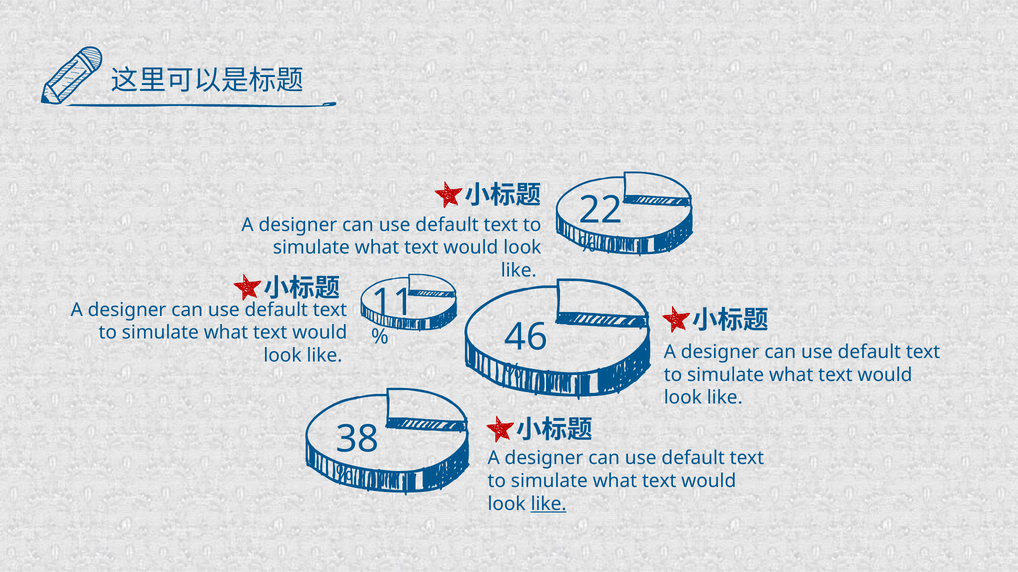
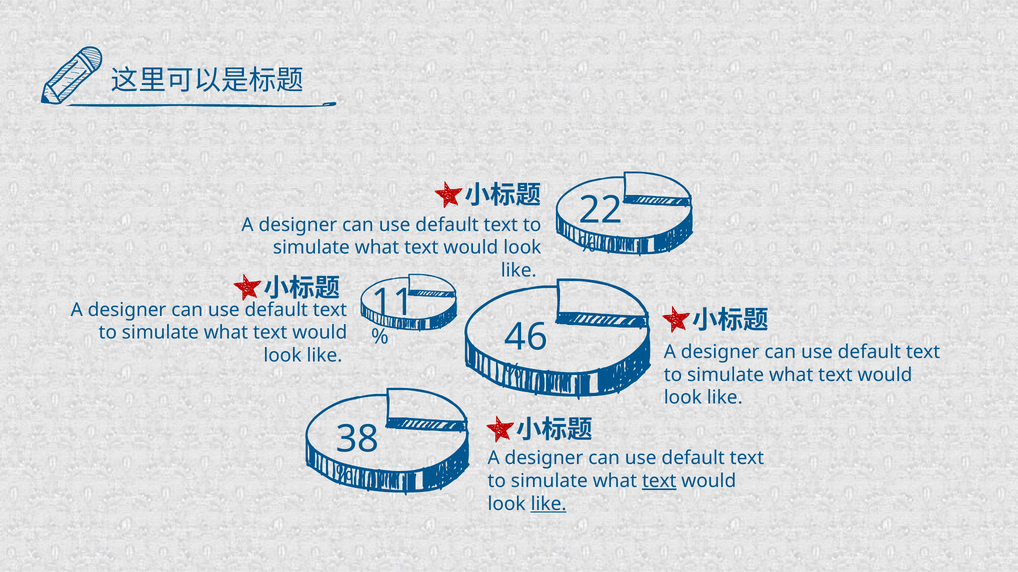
text at (659, 482) underline: none -> present
